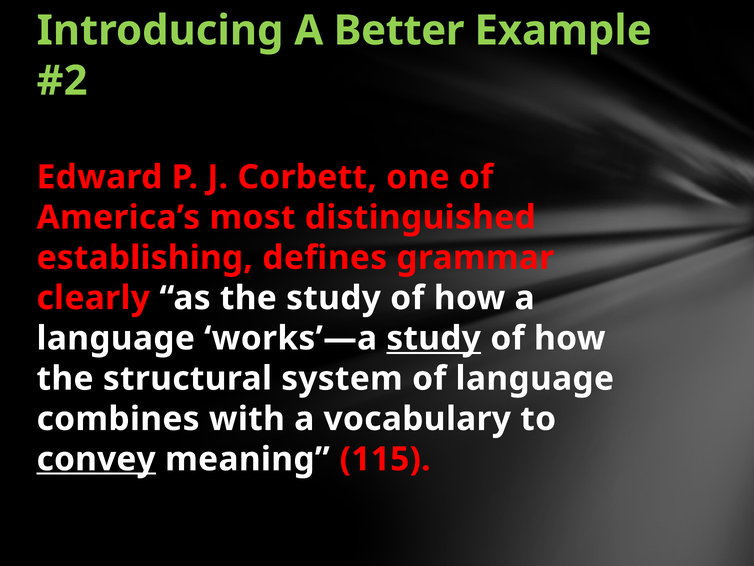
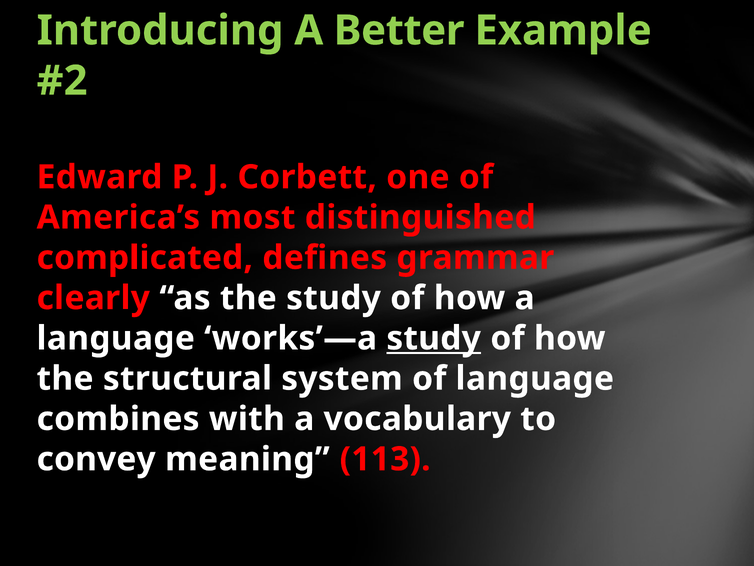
establishing: establishing -> complicated
convey underline: present -> none
115: 115 -> 113
